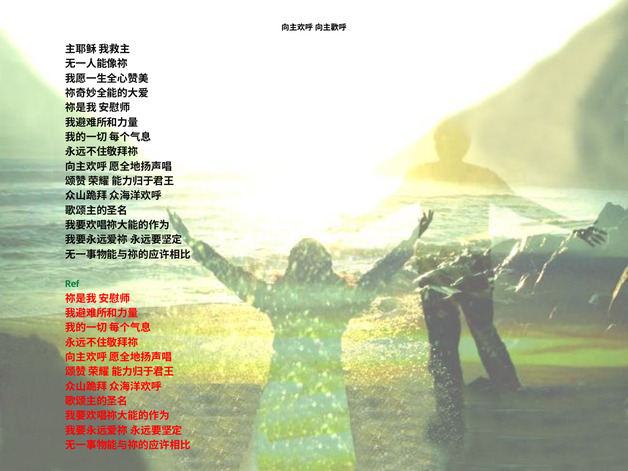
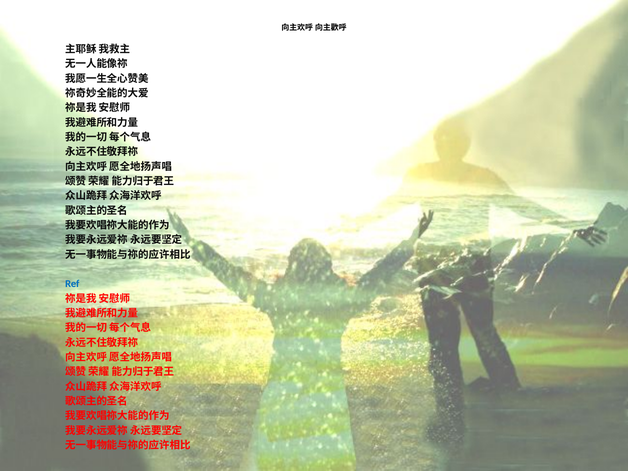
Ref colour: green -> blue
